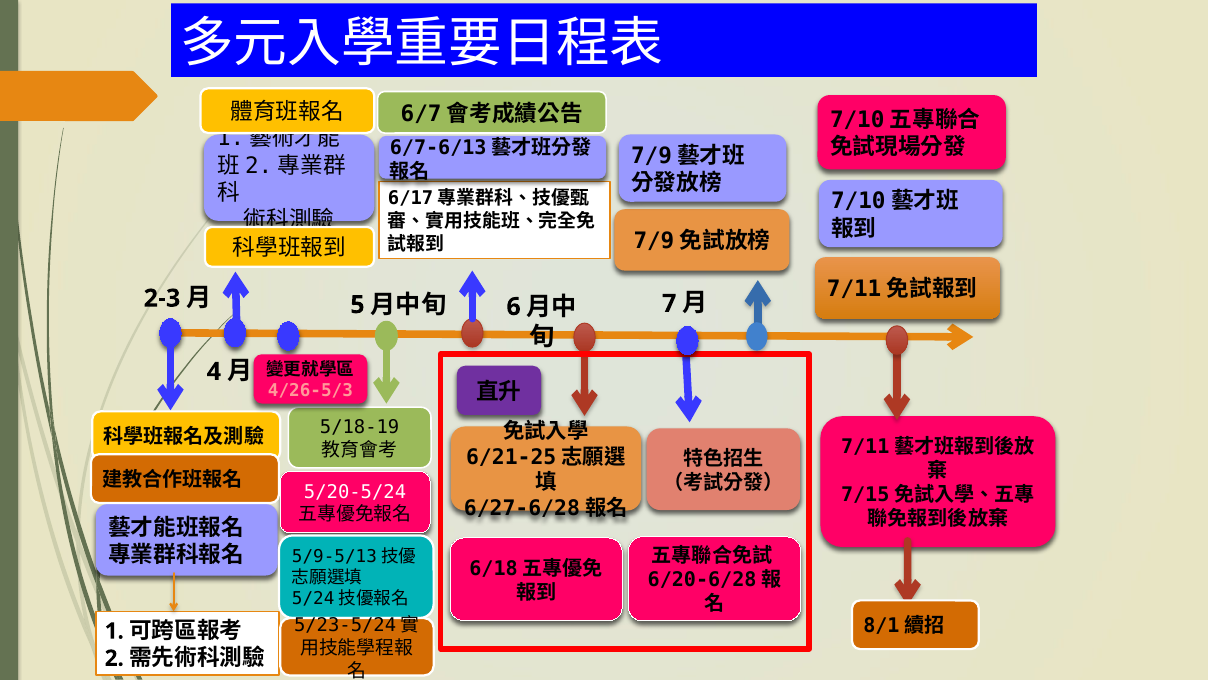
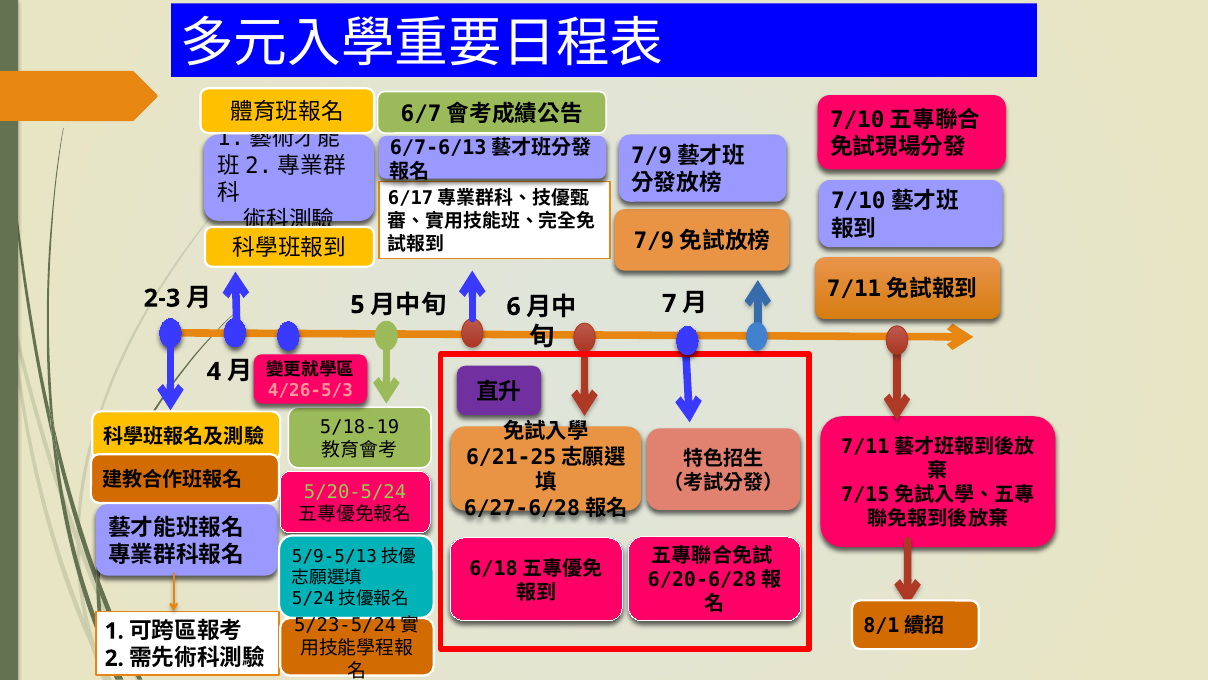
5/20-5/24 colour: white -> light green
